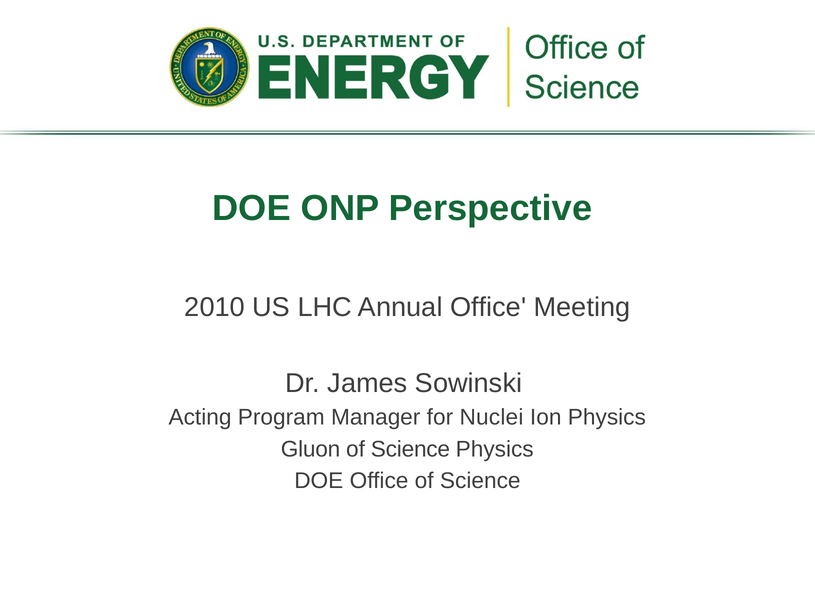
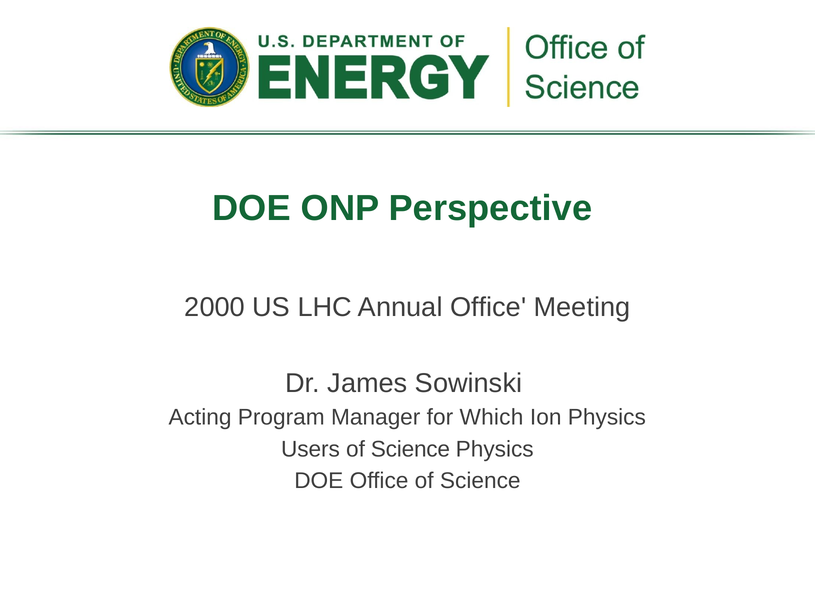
2010: 2010 -> 2000
Nuclei: Nuclei -> Which
Gluon: Gluon -> Users
